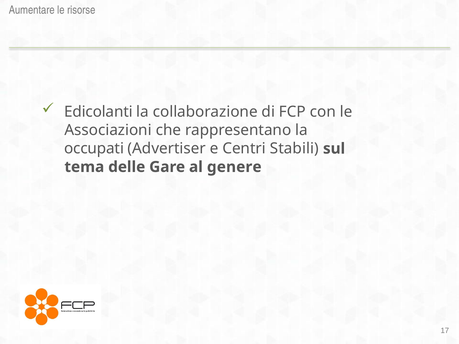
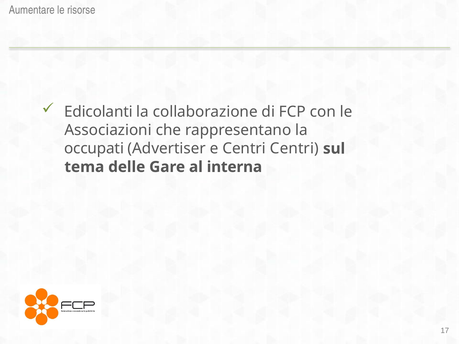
Centri Stabili: Stabili -> Centri
genere: genere -> interna
